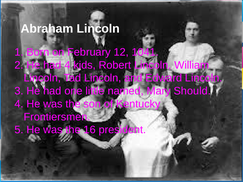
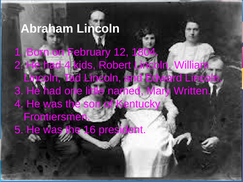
1041: 1041 -> 1804
Should: Should -> Written
